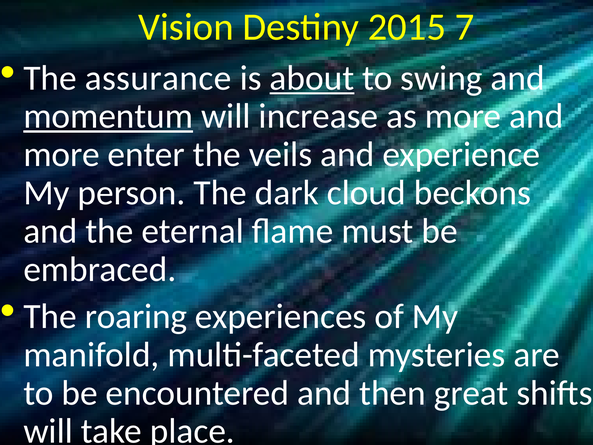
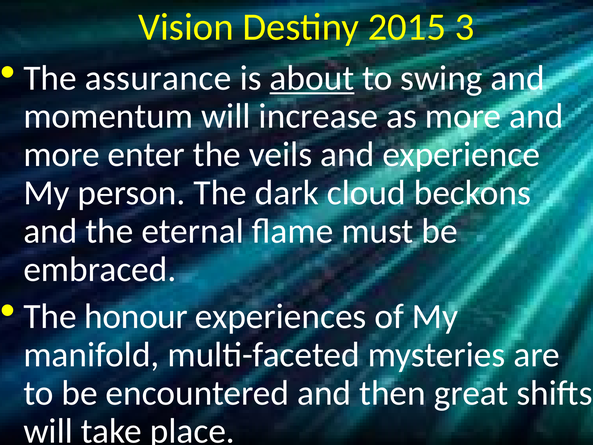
7: 7 -> 3
momentum underline: present -> none
roaring: roaring -> honour
